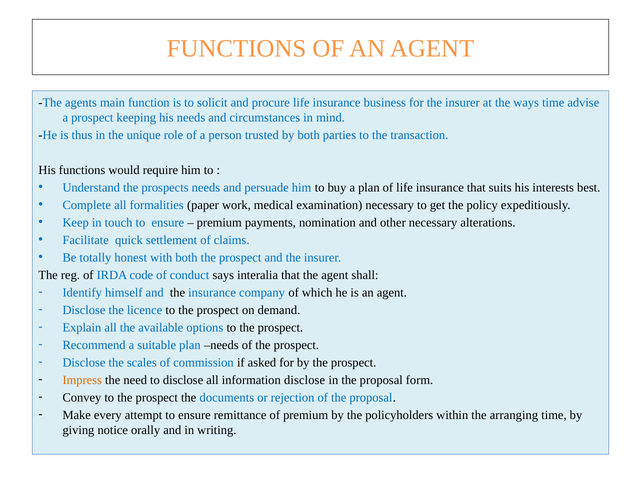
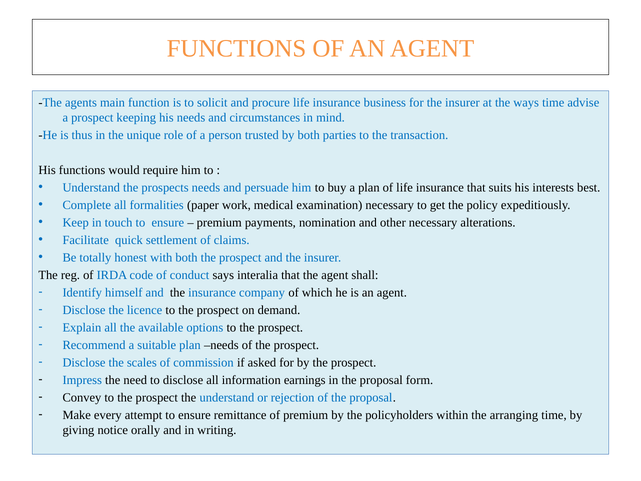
Impress colour: orange -> blue
information disclose: disclose -> earnings
the documents: documents -> understand
